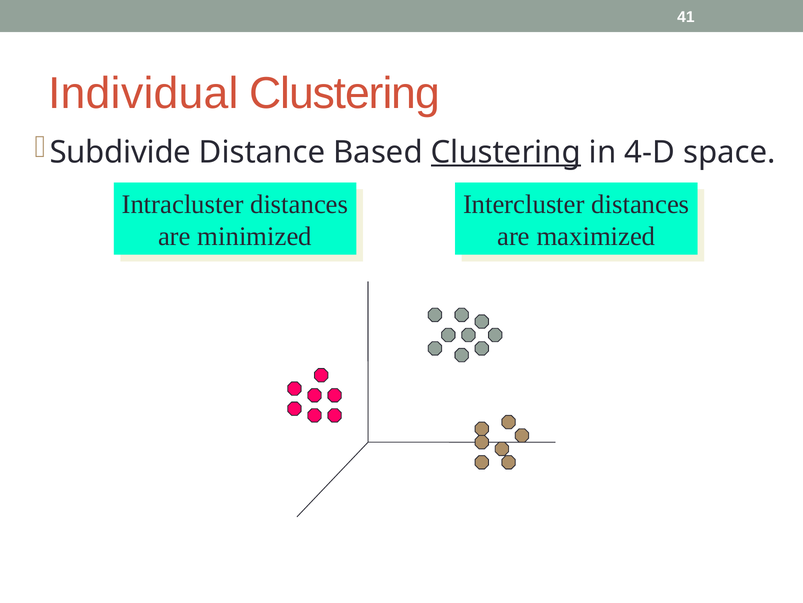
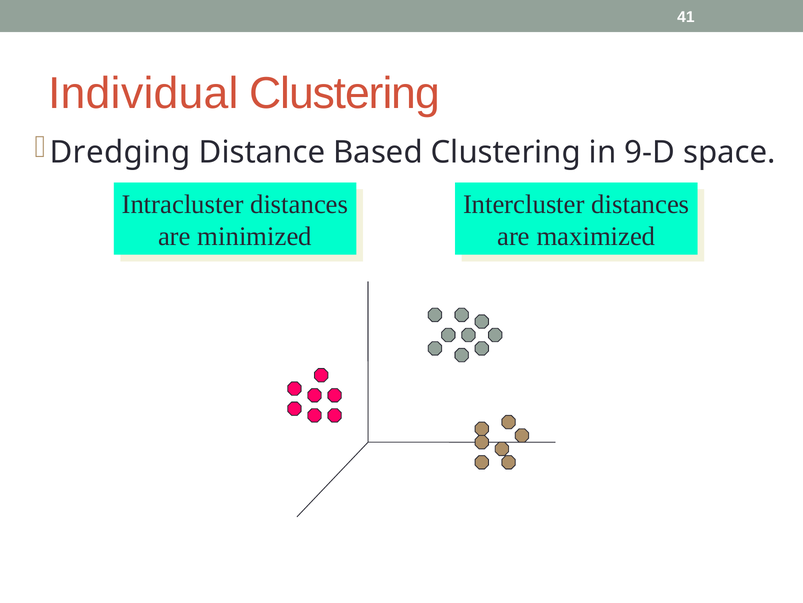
Subdivide: Subdivide -> Dredging
Clustering at (506, 152) underline: present -> none
4-D: 4-D -> 9-D
